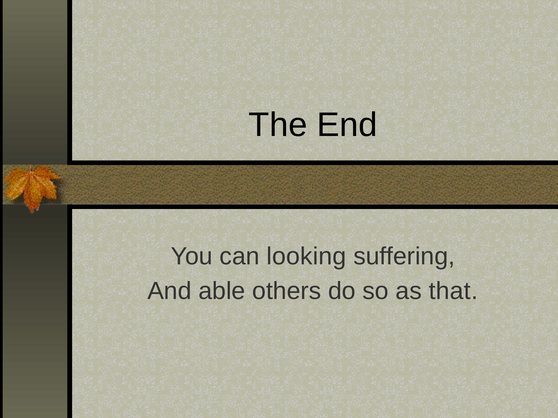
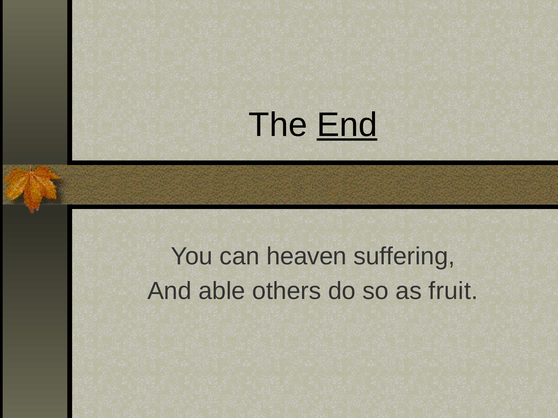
End underline: none -> present
looking: looking -> heaven
that: that -> fruit
